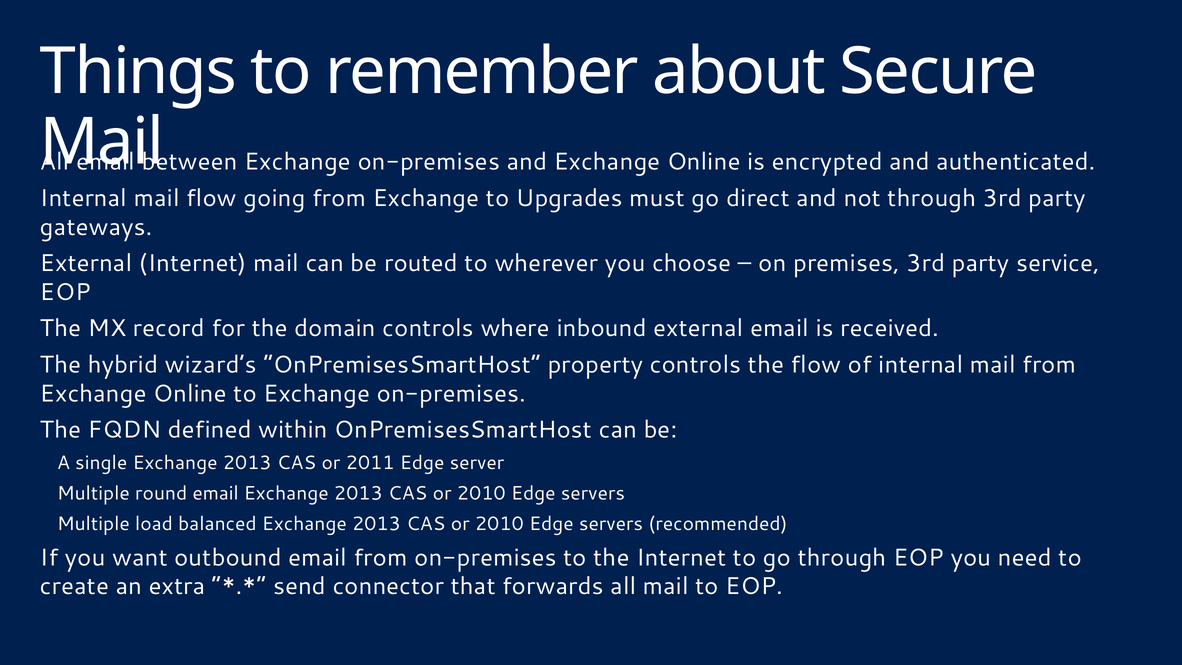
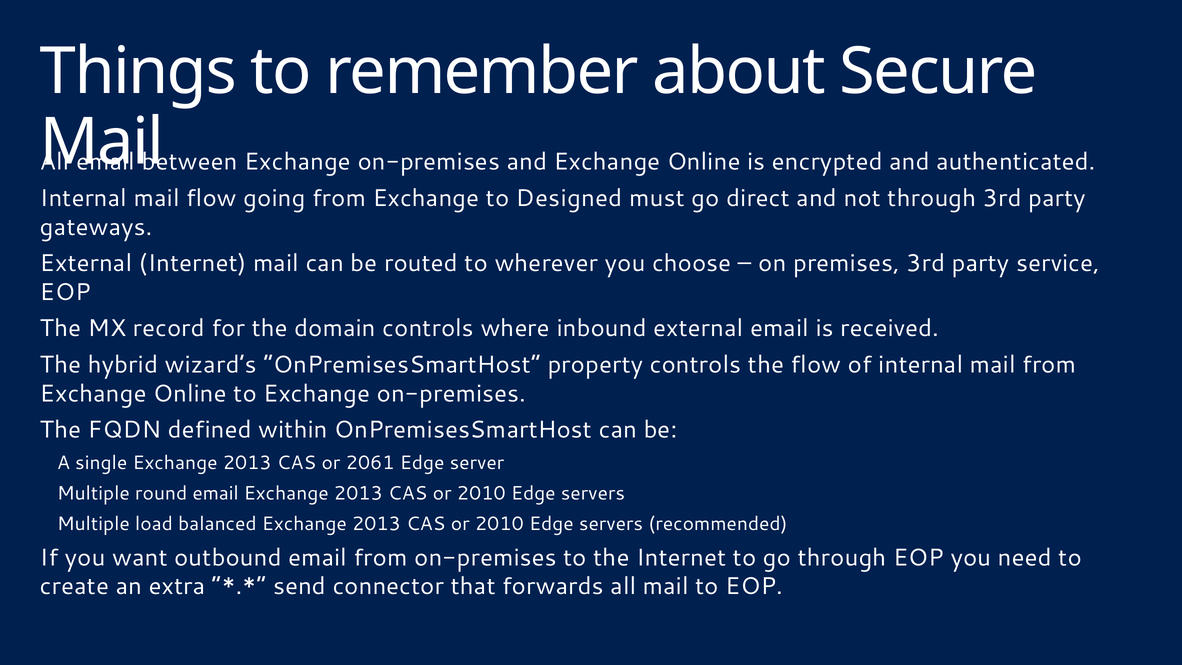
Upgrades: Upgrades -> Designed
2011: 2011 -> 2061
